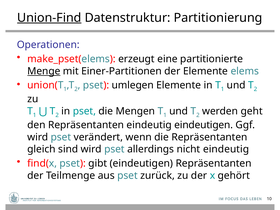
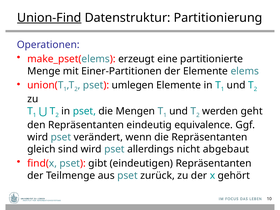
Menge underline: present -> none
eindeutig eindeutigen: eindeutigen -> equivalence
nicht eindeutig: eindeutig -> abgebaut
